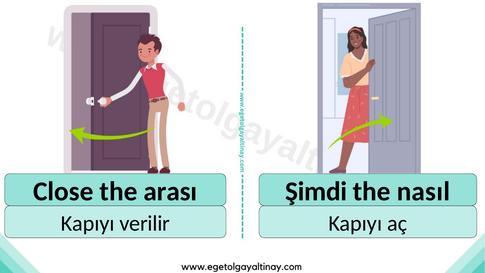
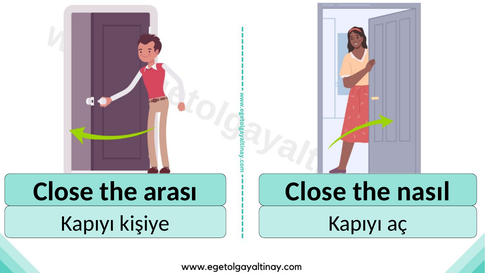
Şimdi at (316, 191): Şimdi -> Close
verilir: verilir -> kişiye
